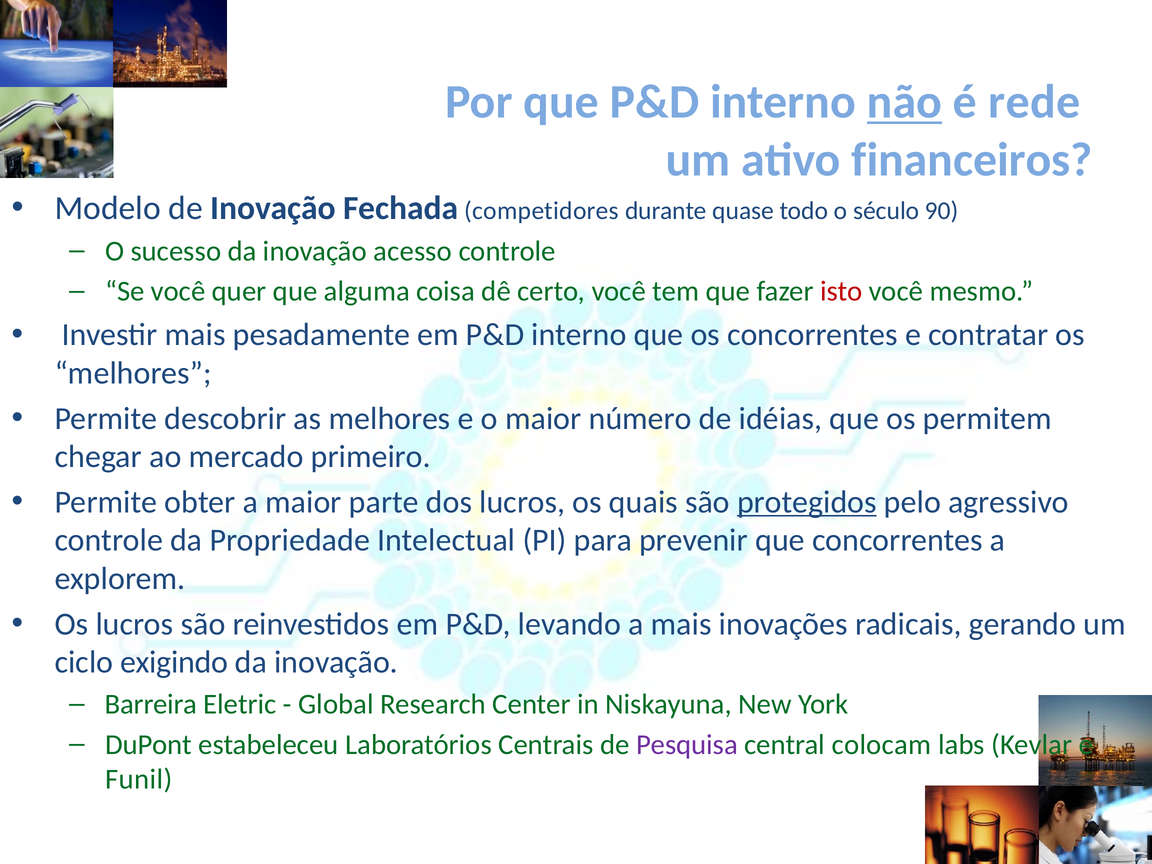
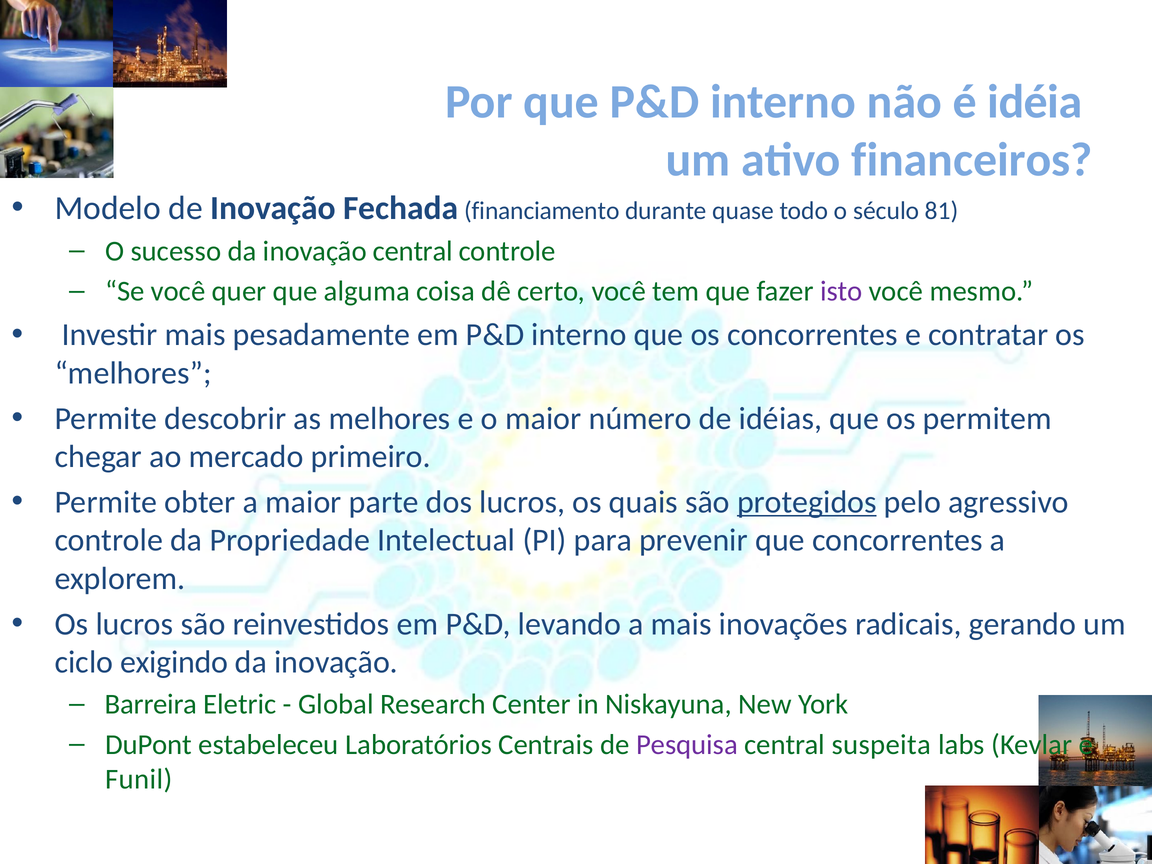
não underline: present -> none
rede: rede -> idéia
competidores: competidores -> financiamento
90: 90 -> 81
inovação acesso: acesso -> central
isto colour: red -> purple
colocam: colocam -> suspeita
